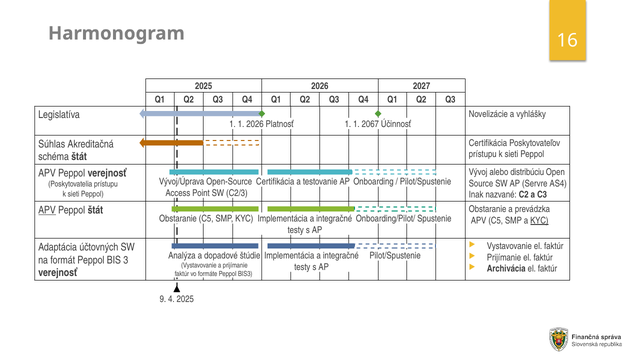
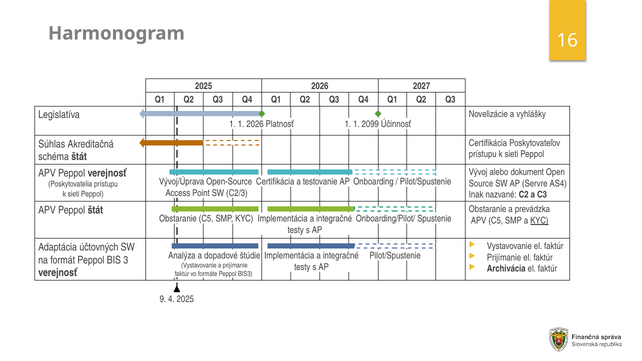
2067: 2067 -> 2099
distribúciu: distribúciu -> dokument
APV at (47, 210) underline: present -> none
